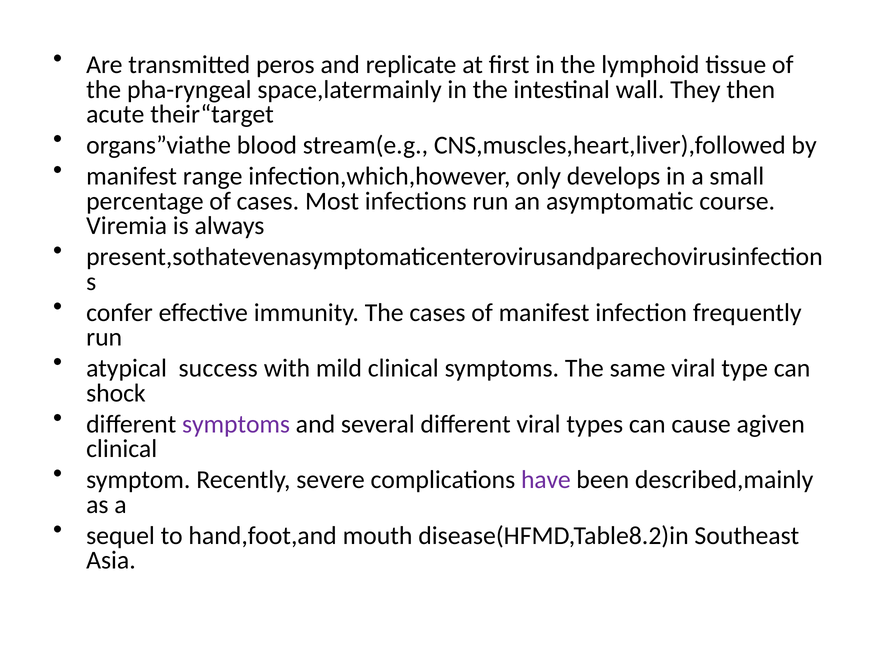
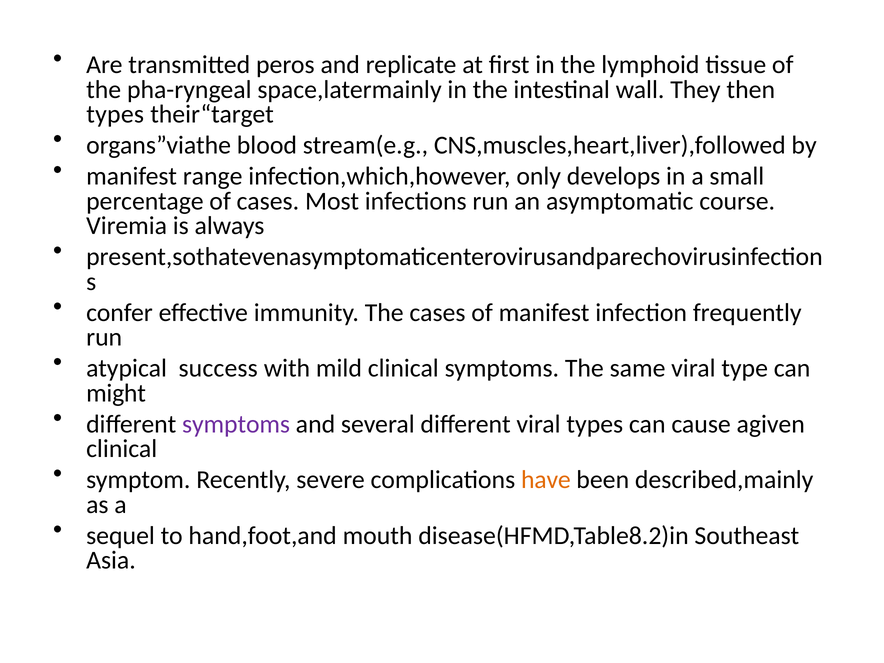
acute at (115, 114): acute -> types
shock: shock -> might
have colour: purple -> orange
